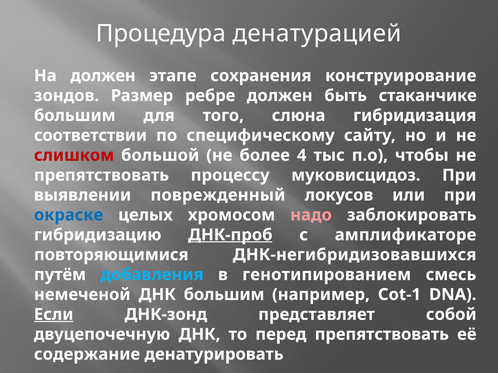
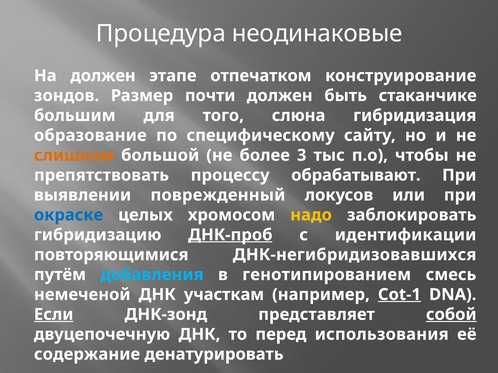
денатурацией: денатурацией -> неодинаковые
сохранения: сохранения -> отпечатком
ребре: ребре -> почти
соответствии: соответствии -> образование
слишком colour: red -> orange
4: 4 -> 3
муковисцидоз: муковисцидоз -> обрабатывают
надо colour: pink -> yellow
амплификаторе: амплификаторе -> идентификации
ДНК большим: большим -> участкам
Cot-1 underline: none -> present
собой underline: none -> present
перед препятствовать: препятствовать -> использования
